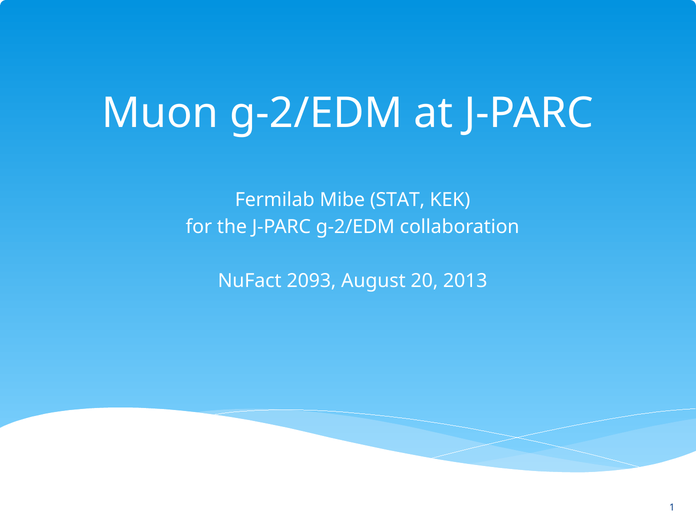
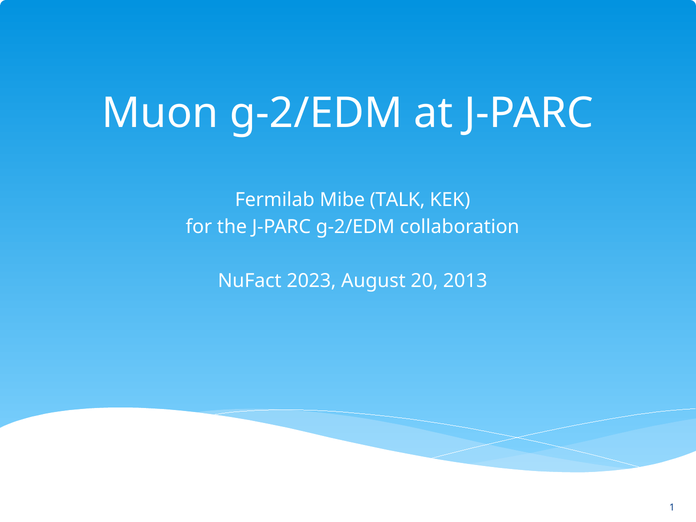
STAT: STAT -> TALK
2093: 2093 -> 2023
